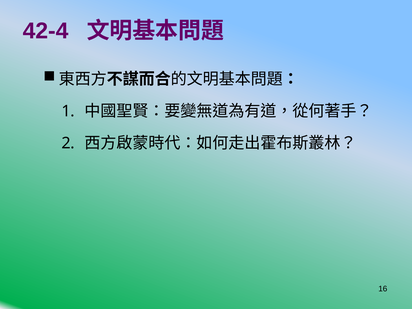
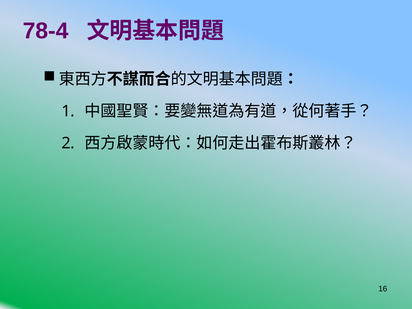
42-4: 42-4 -> 78-4
